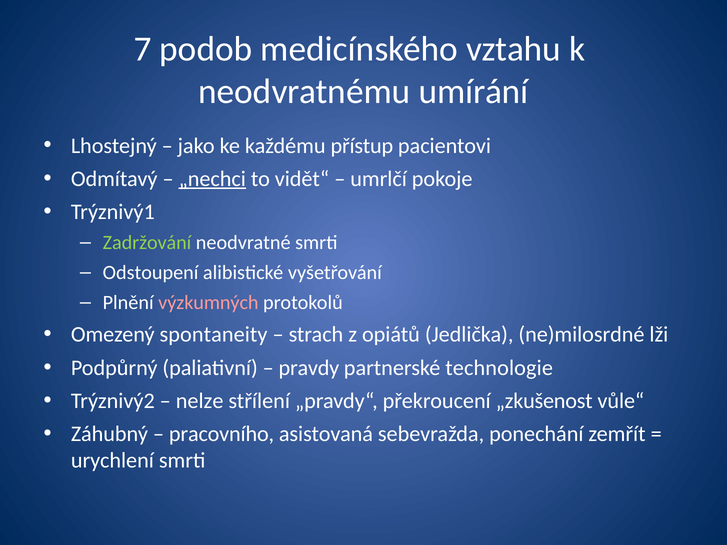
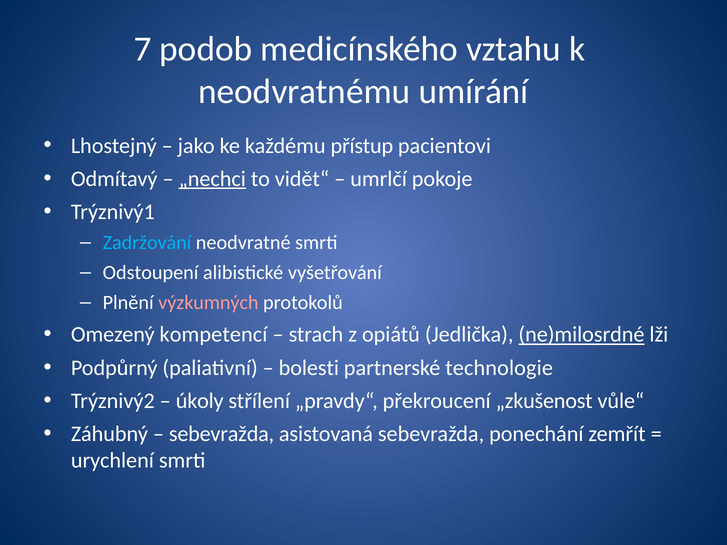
Zadržování colour: light green -> light blue
spontaneity: spontaneity -> kompetencí
ne)milosrdné underline: none -> present
pravdy: pravdy -> bolesti
nelze: nelze -> úkoly
pracovního at (222, 434): pracovního -> sebevražda
